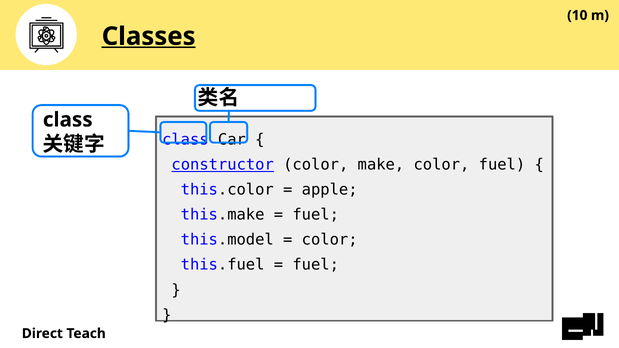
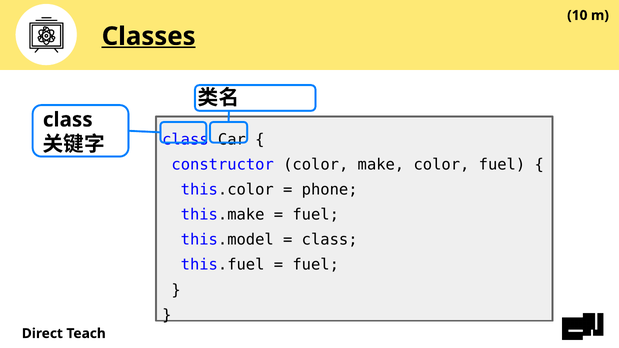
constructor underline: present -> none
apple: apple -> phone
color at (330, 240): color -> class
